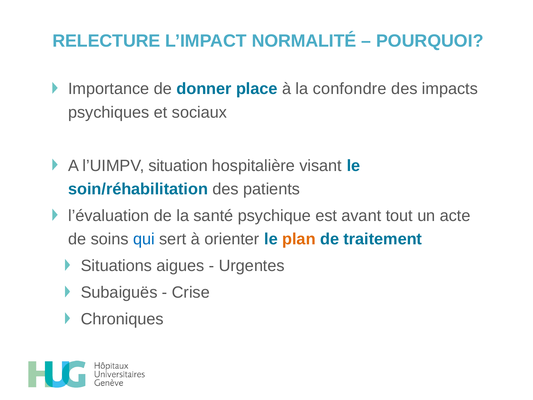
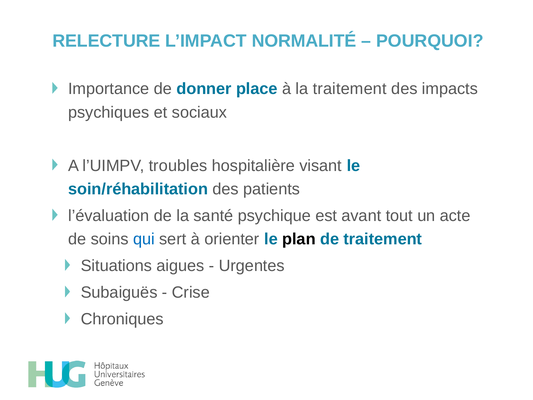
la confondre: confondre -> traitement
situation: situation -> troubles
plan colour: orange -> black
